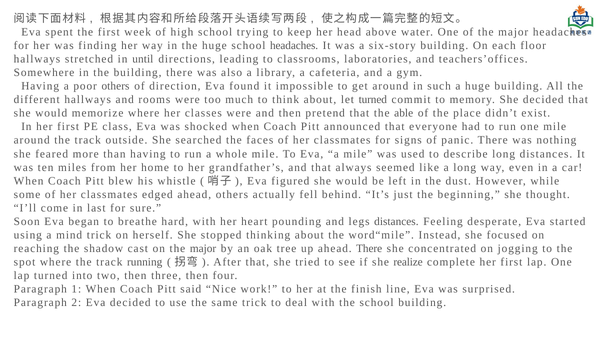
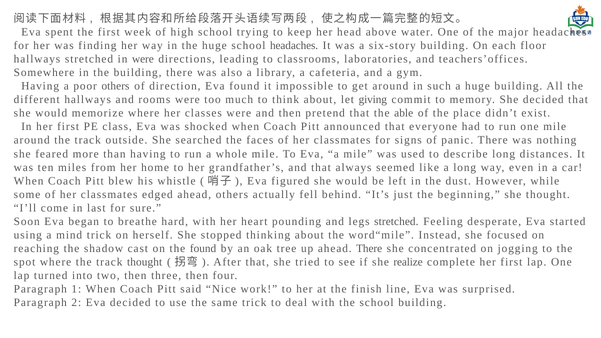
in until: until -> were
let turned: turned -> giving
legs distances: distances -> stretched
on the major: major -> found
track running: running -> thought
